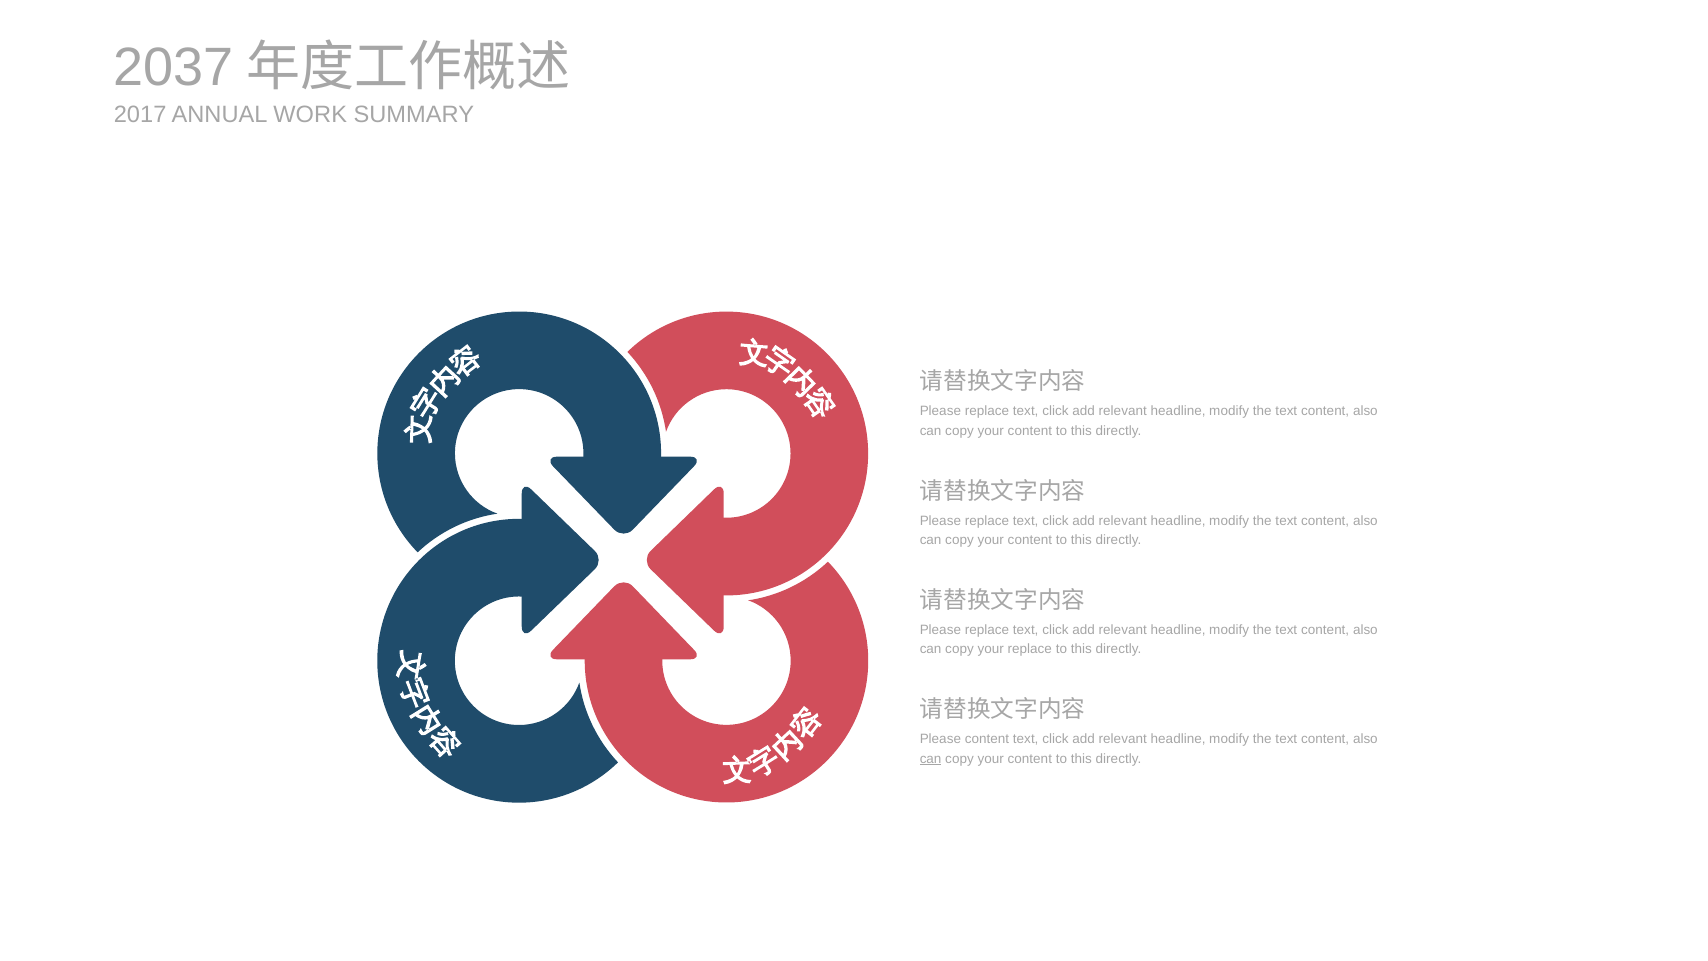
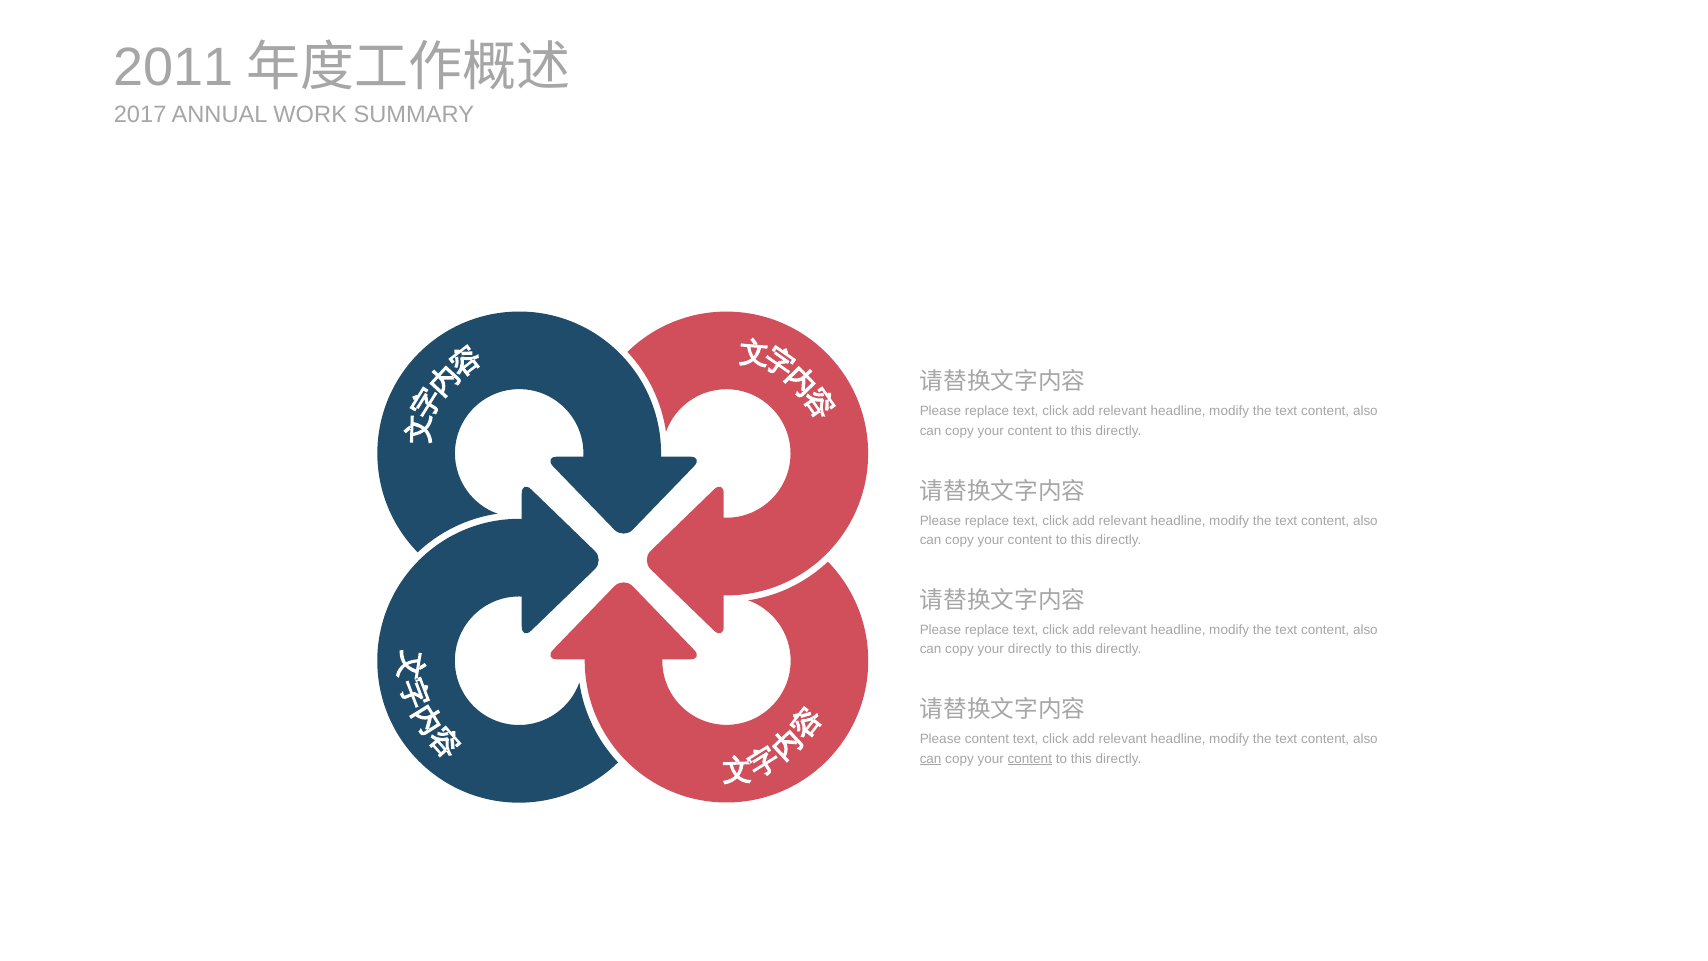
2037: 2037 -> 2011
your replace: replace -> directly
content at (1030, 759) underline: none -> present
